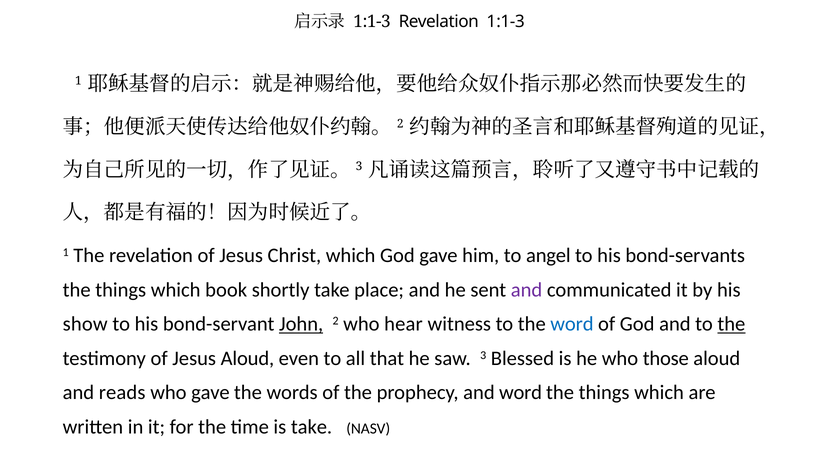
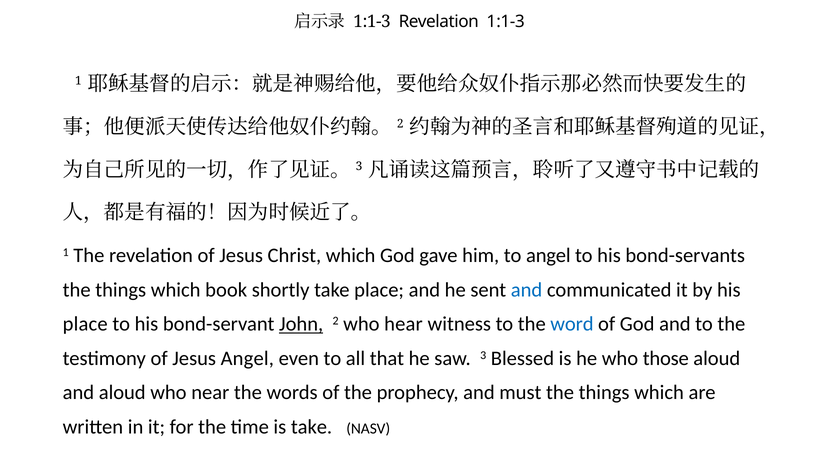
and at (527, 290) colour: purple -> blue
show at (85, 324): show -> place
the at (731, 324) underline: present -> none
Jesus Aloud: Aloud -> Angel
and reads: reads -> aloud
who gave: gave -> near
and word: word -> must
